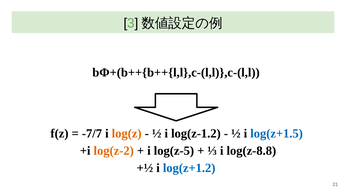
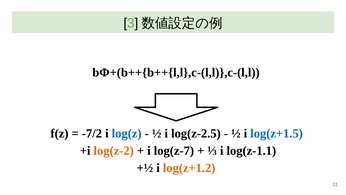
-7/7: -7/7 -> -7/2
log(z colour: orange -> blue
log(z-1.2: log(z-1.2 -> log(z-2.5
log(z-5: log(z-5 -> log(z-7
log(z-8.8: log(z-8.8 -> log(z-1.1
log(z+1.2 colour: blue -> orange
